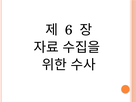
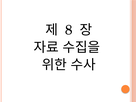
6: 6 -> 8
